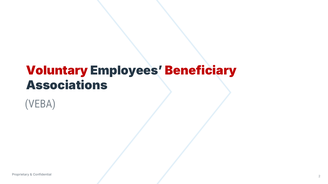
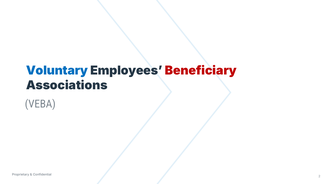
Voluntary colour: red -> blue
